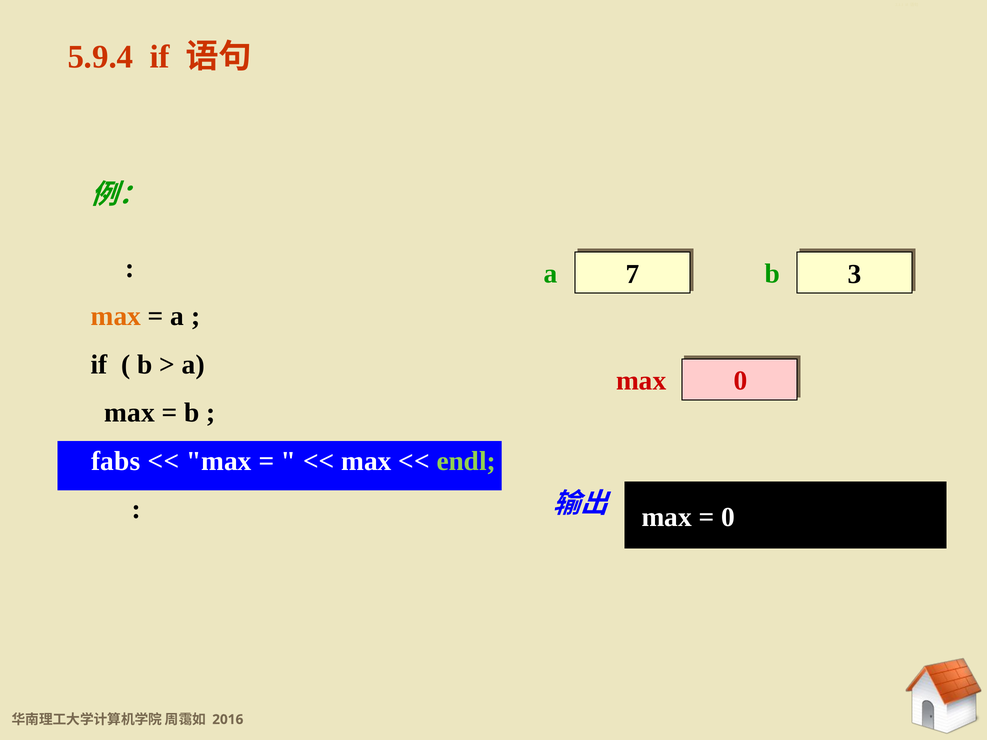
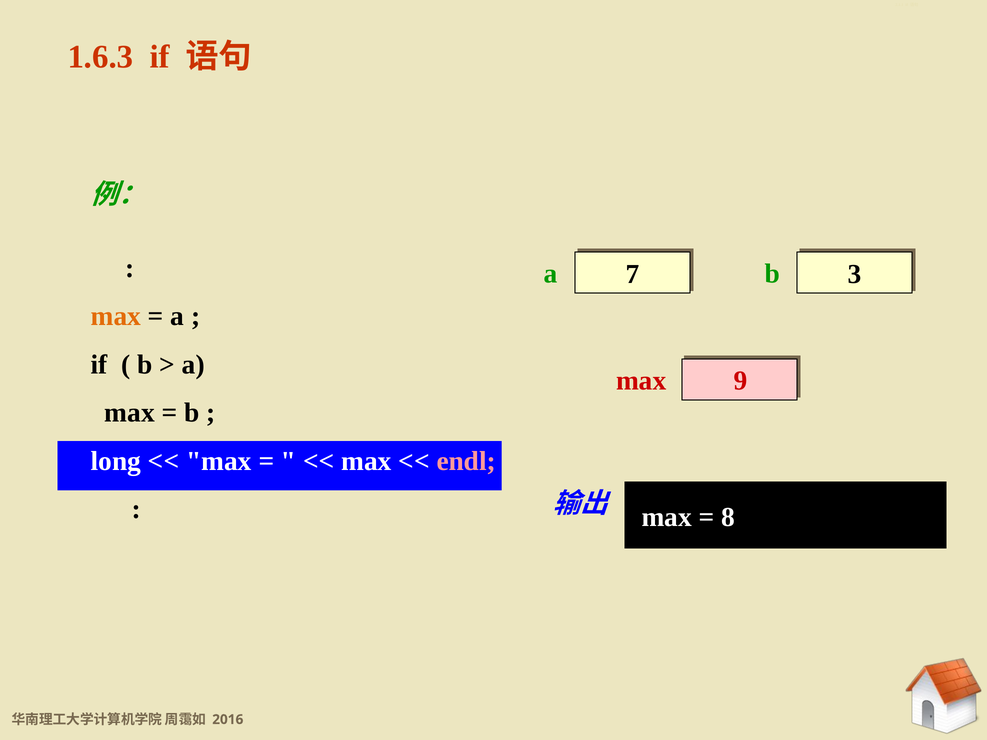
5.9.4: 5.9.4 -> 1.6.3
max 0: 0 -> 9
fabs: fabs -> long
endl colour: light green -> pink
0 at (728, 517): 0 -> 8
